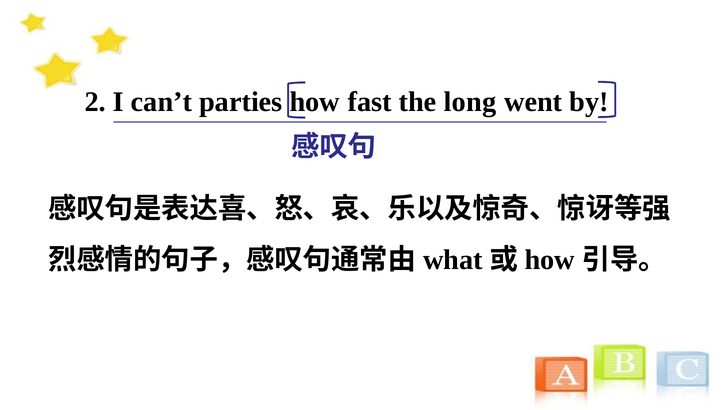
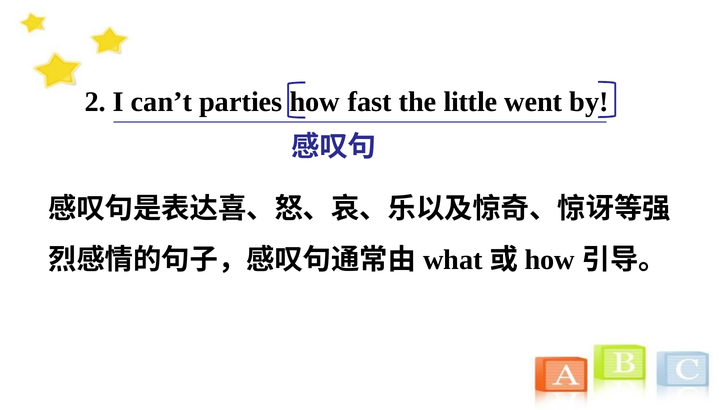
long: long -> little
